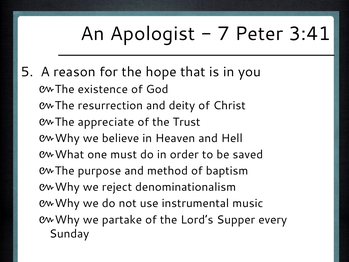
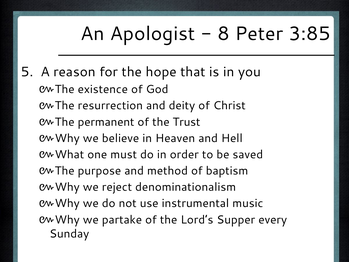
7: 7 -> 8
3:41: 3:41 -> 3:85
appreciate: appreciate -> permanent
